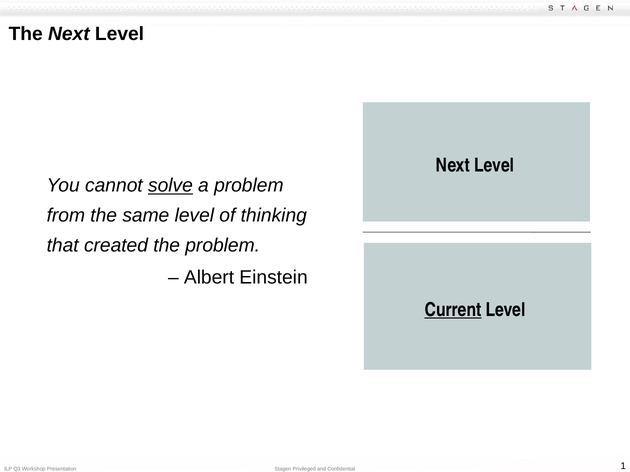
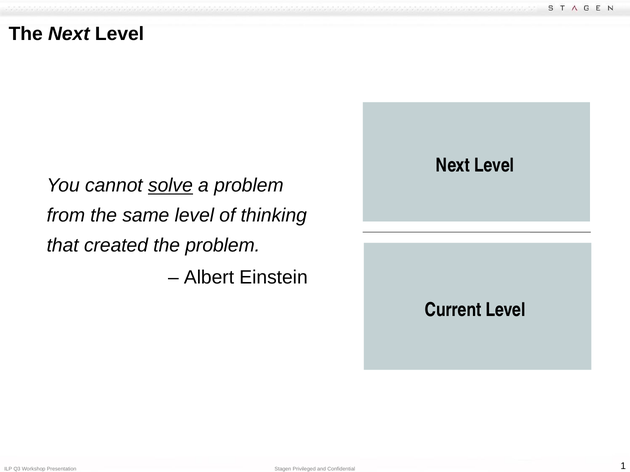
Current underline: present -> none
